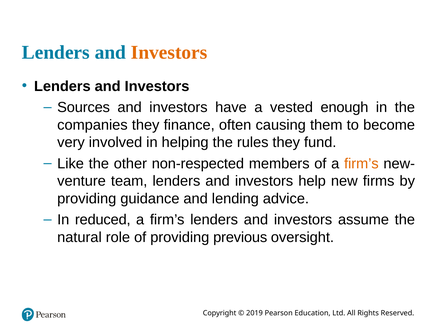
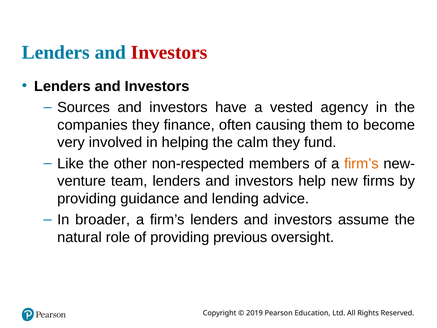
Investors at (169, 52) colour: orange -> red
enough: enough -> agency
rules: rules -> calm
reduced: reduced -> broader
